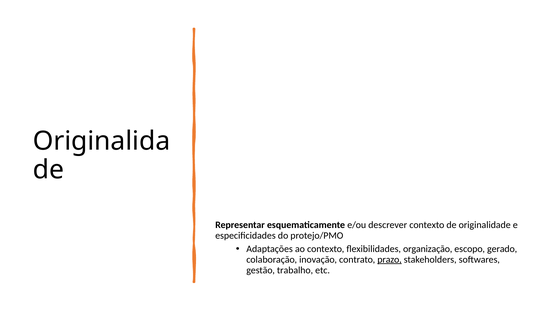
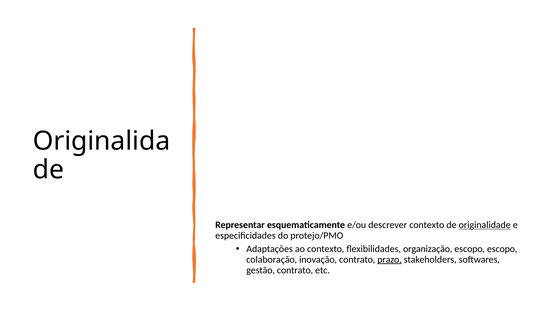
originalidade underline: none -> present
escopo gerado: gerado -> escopo
gestão trabalho: trabalho -> contrato
